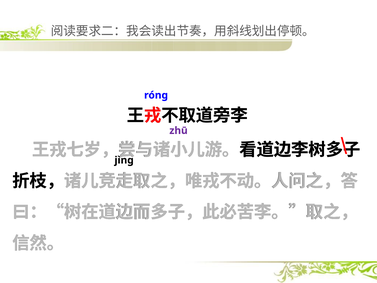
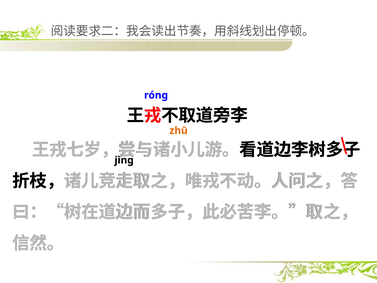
zhū colour: purple -> orange
